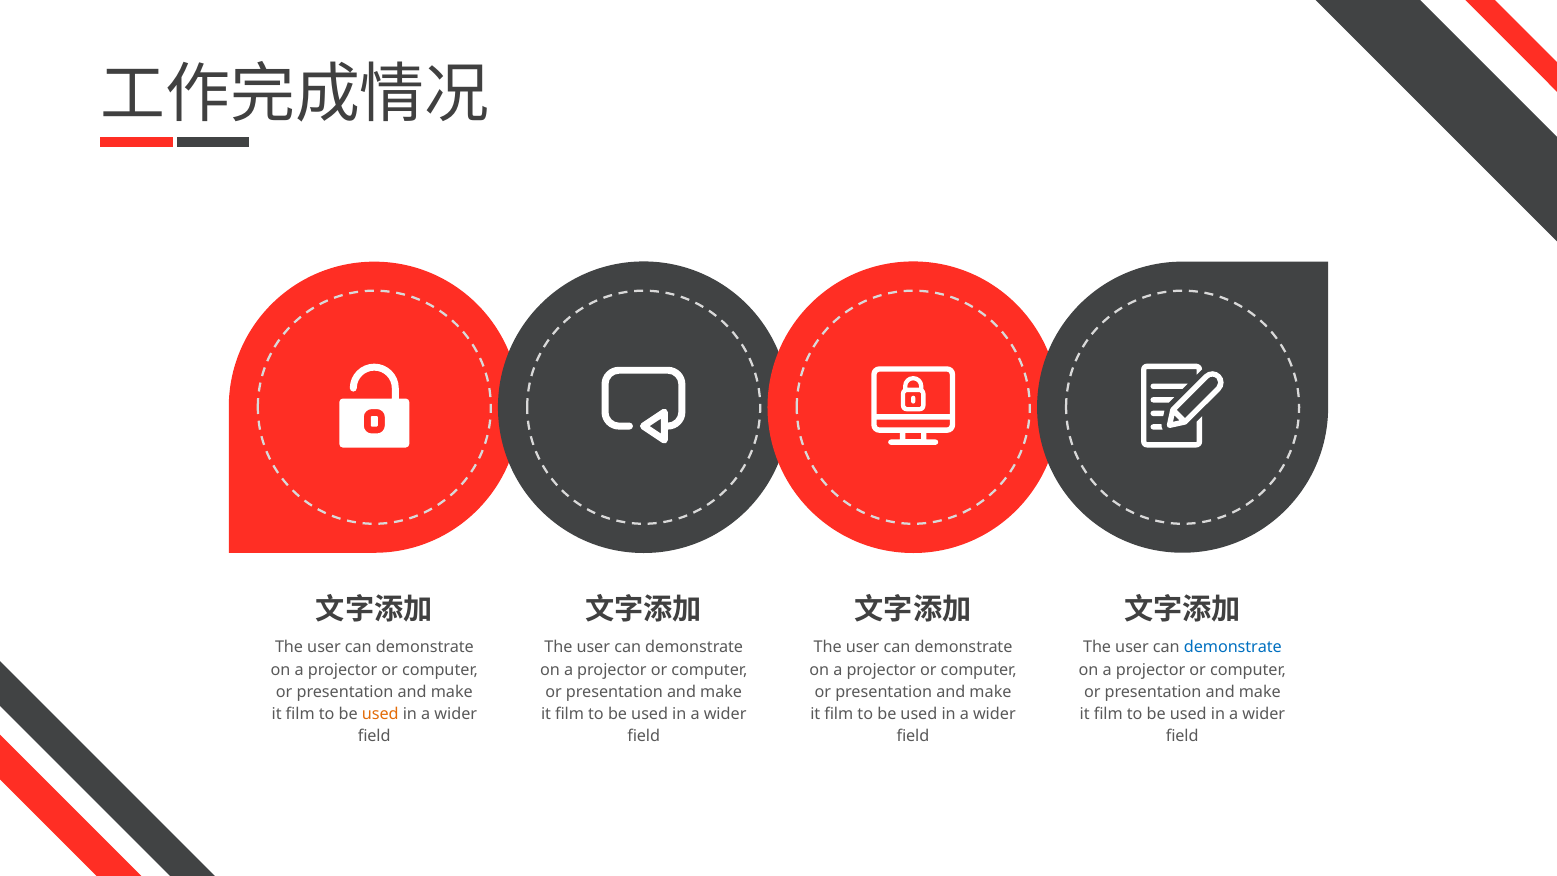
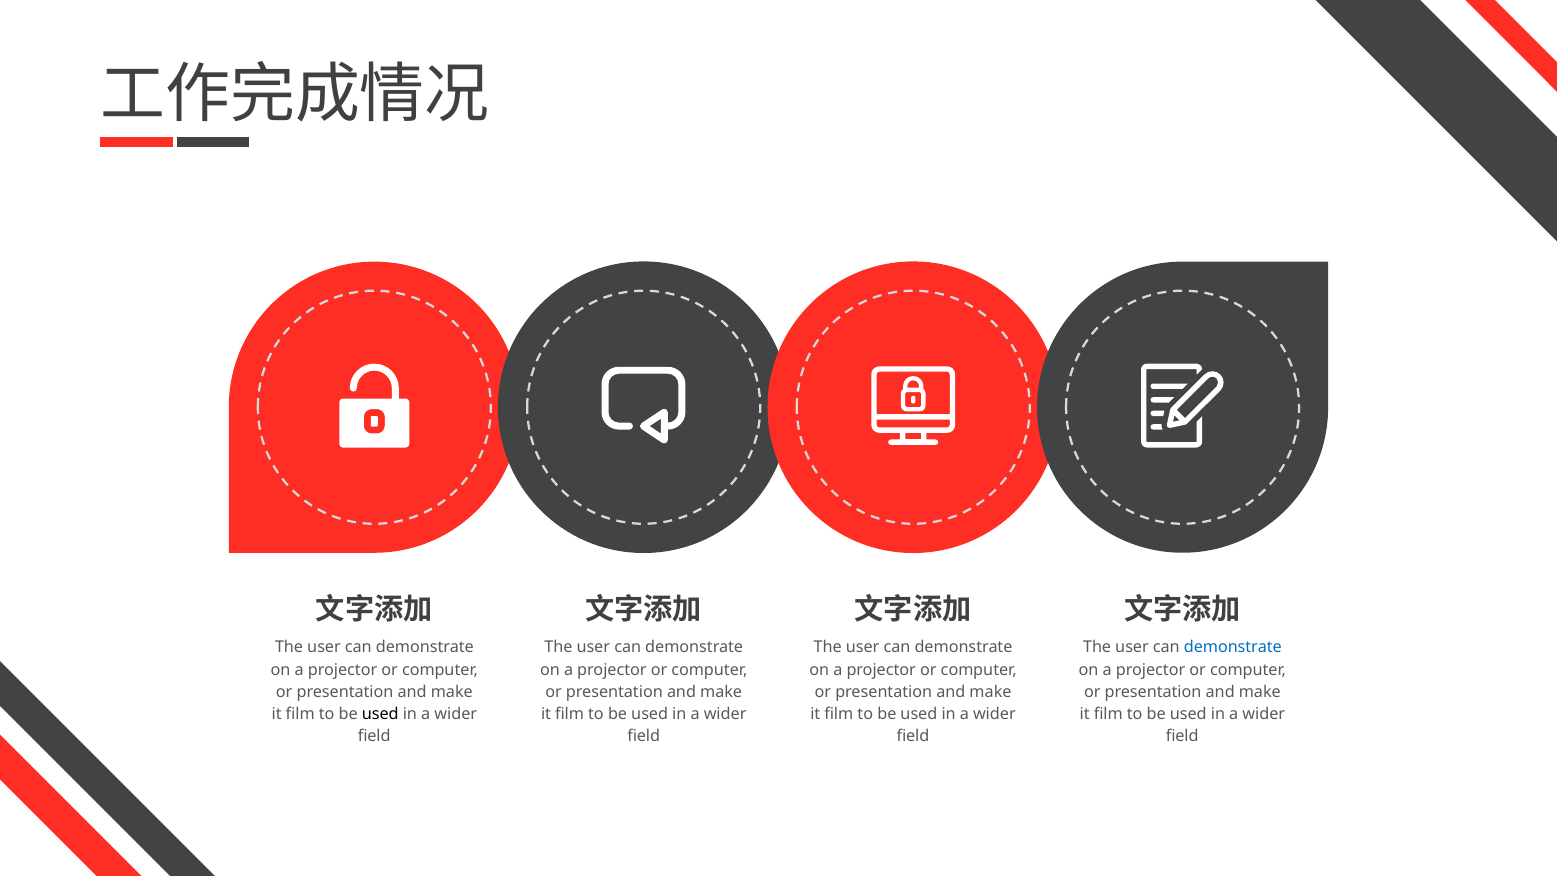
used at (380, 714) colour: orange -> black
